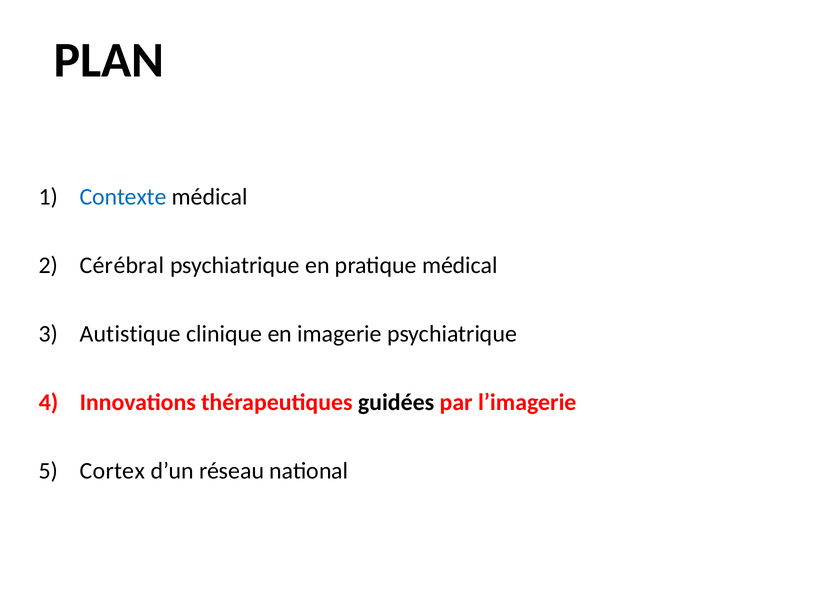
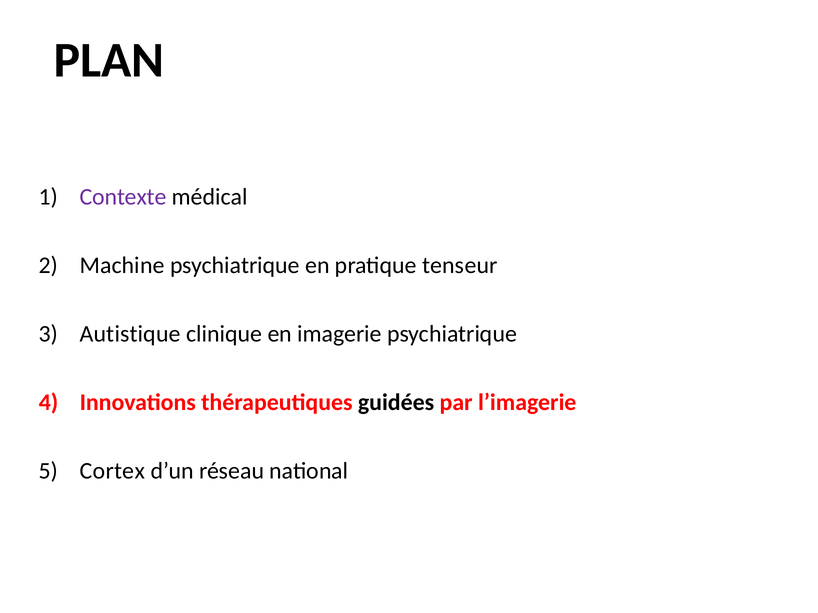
Contexte colour: blue -> purple
Cérébral: Cérébral -> Machine
pratique médical: médical -> tenseur
